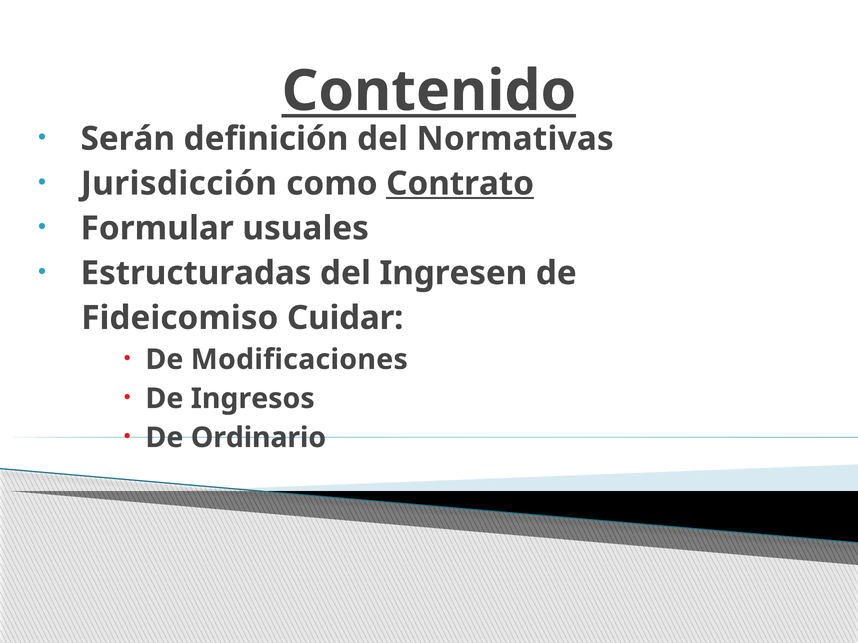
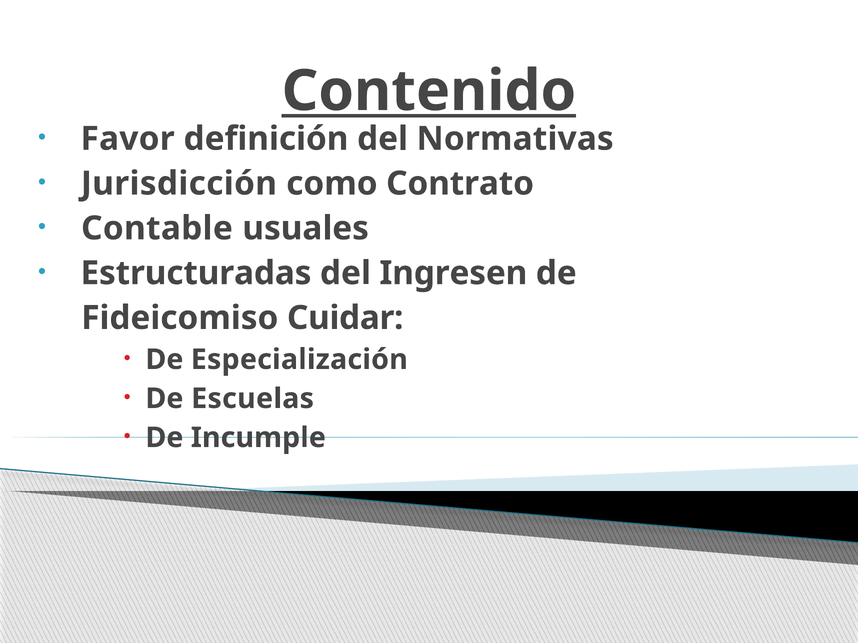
Serán: Serán -> Favor
Contrato underline: present -> none
Formular: Formular -> Contable
Modificaciones: Modificaciones -> Especialización
Ingresos: Ingresos -> Escuelas
Ordinario: Ordinario -> Incumple
